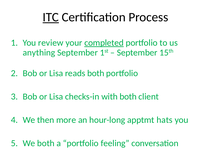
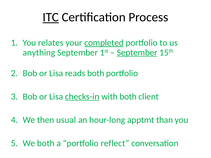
review: review -> relates
September at (137, 53) underline: none -> present
checks-in underline: none -> present
more: more -> usual
hats: hats -> than
feeling: feeling -> reflect
